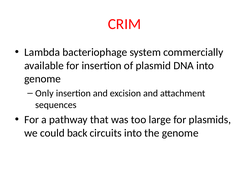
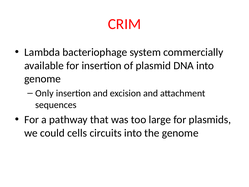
back: back -> cells
